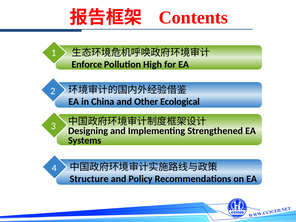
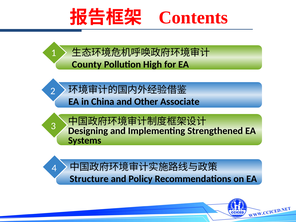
Enforce: Enforce -> County
Ecological: Ecological -> Associate
